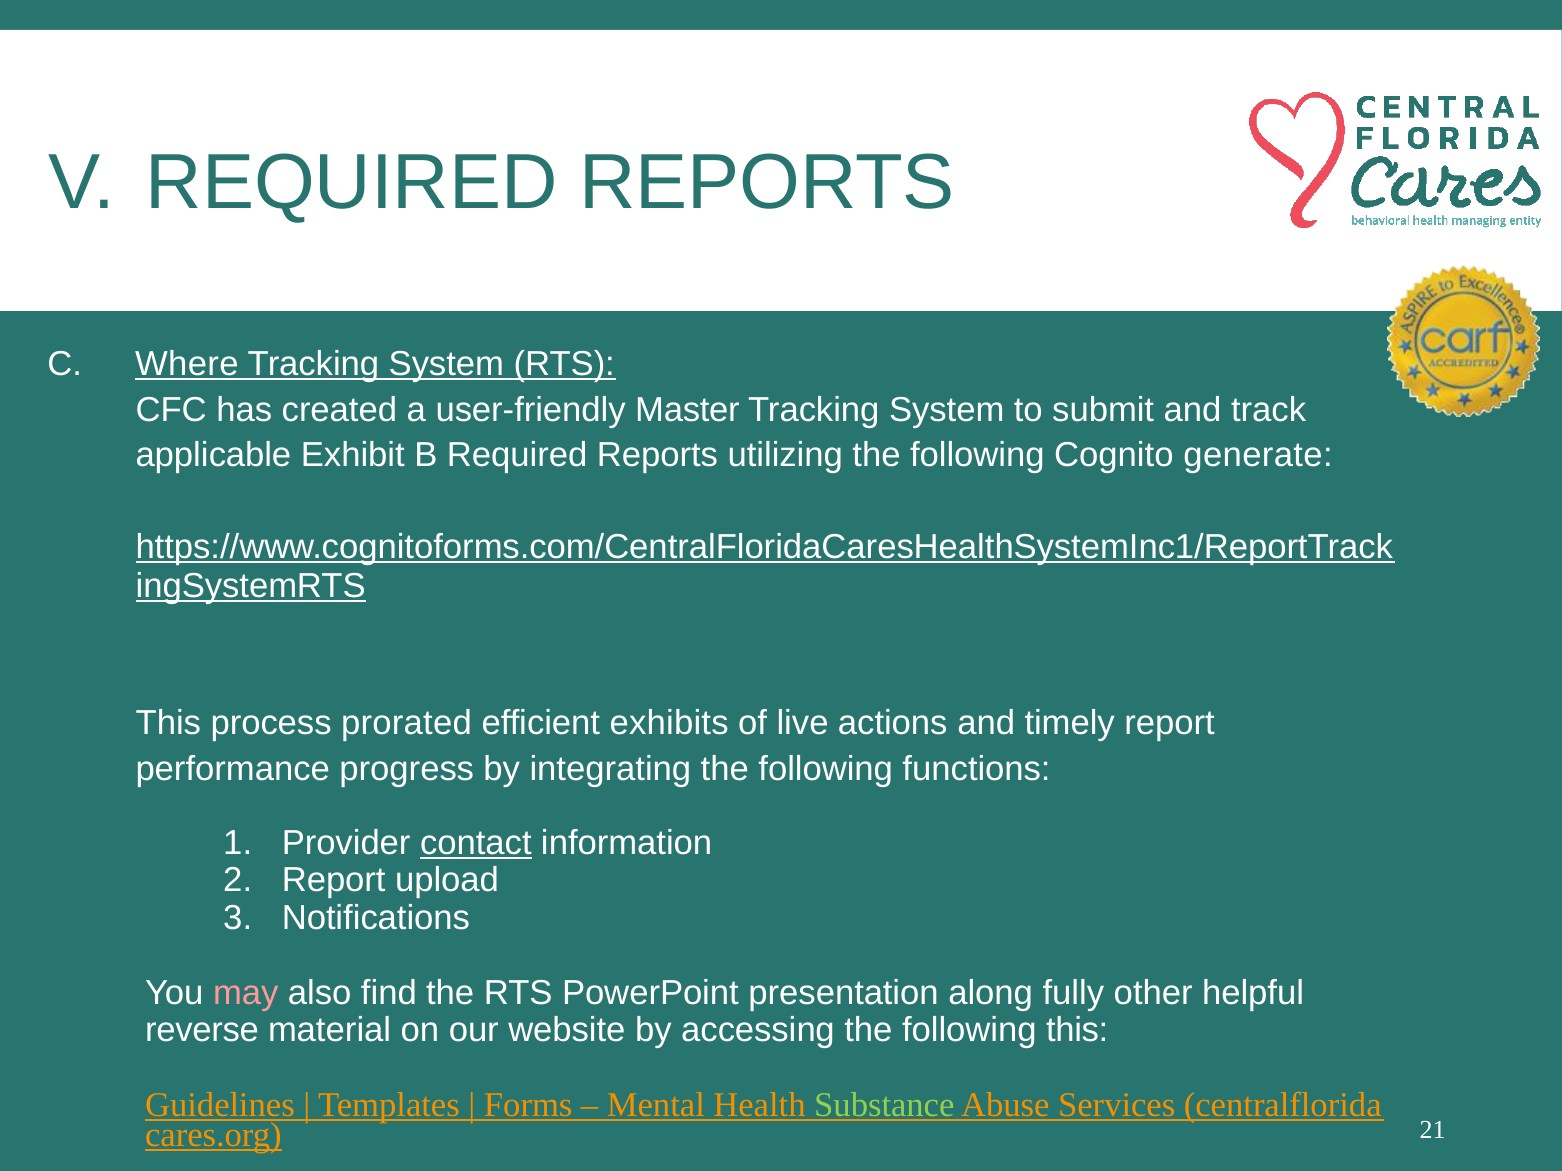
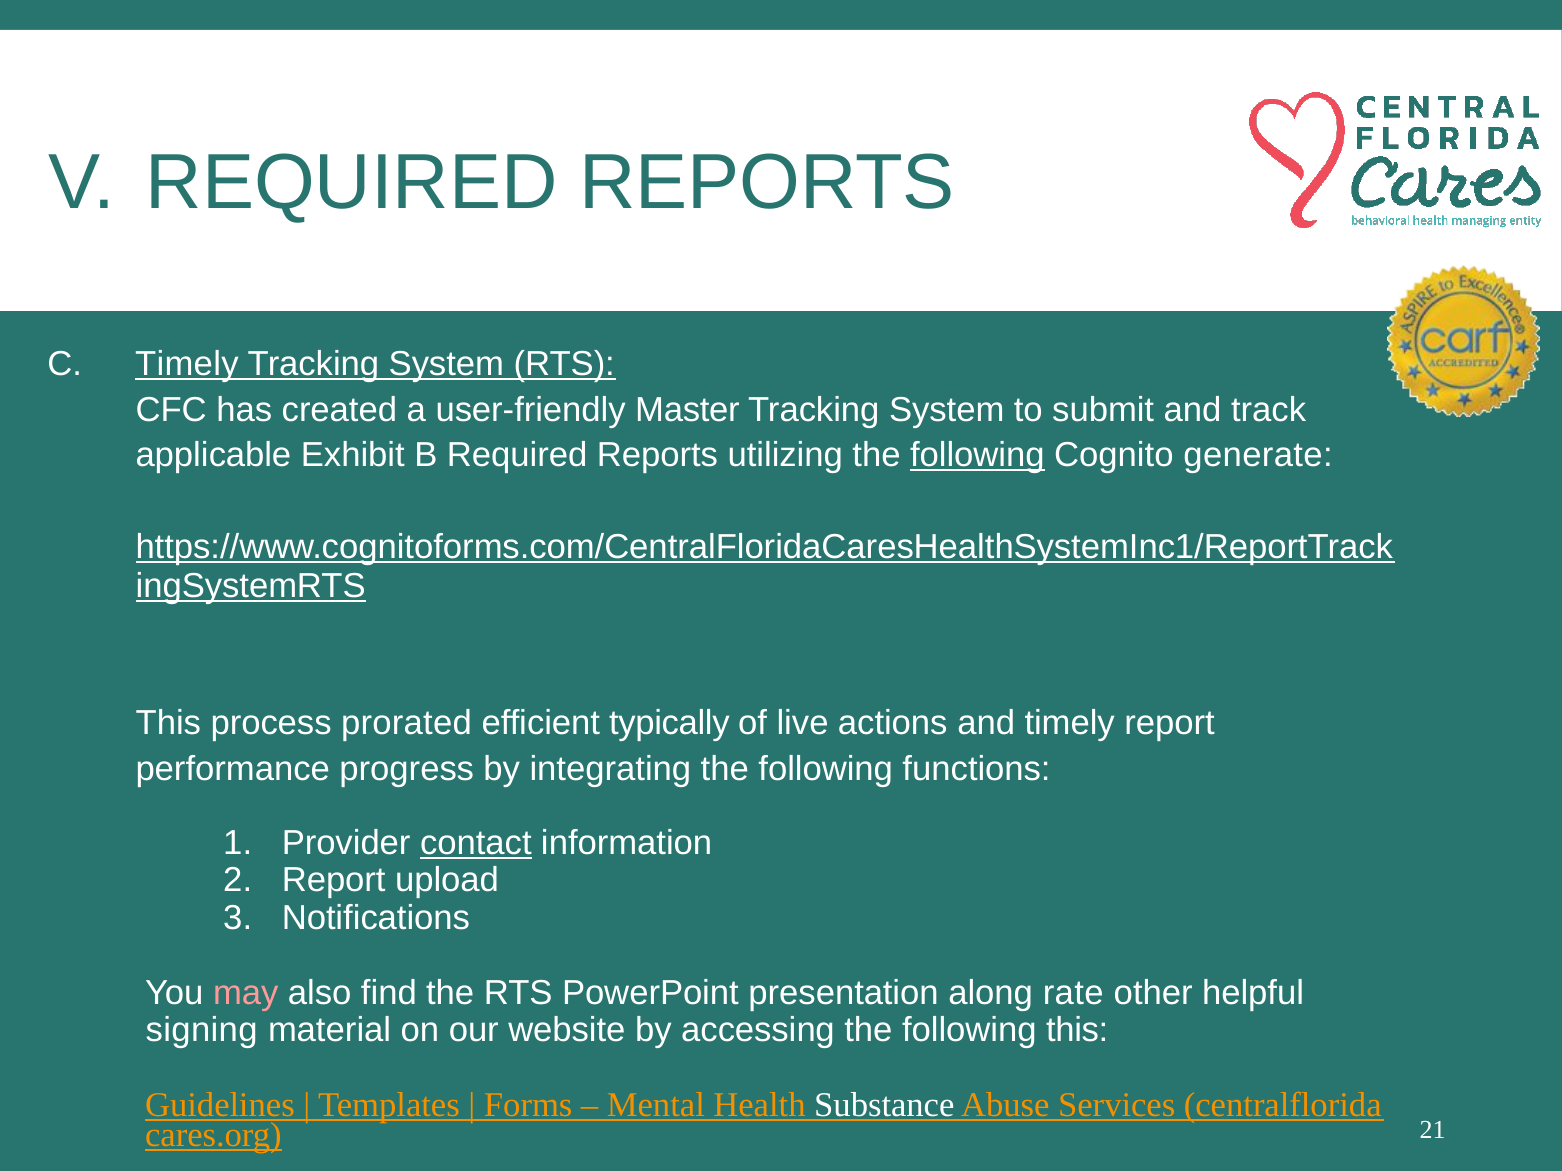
Where at (187, 364): Where -> Timely
following at (977, 456) underline: none -> present
exhibits: exhibits -> typically
fully: fully -> rate
reverse: reverse -> signing
Substance colour: light green -> white
